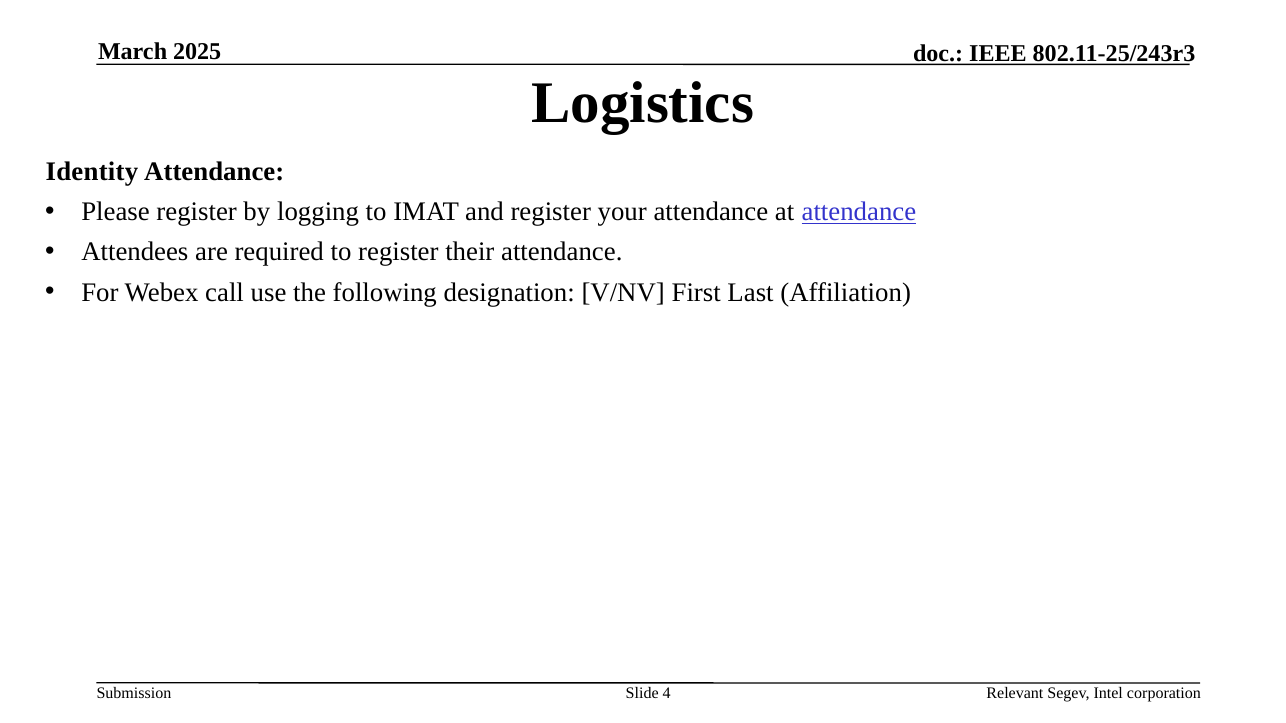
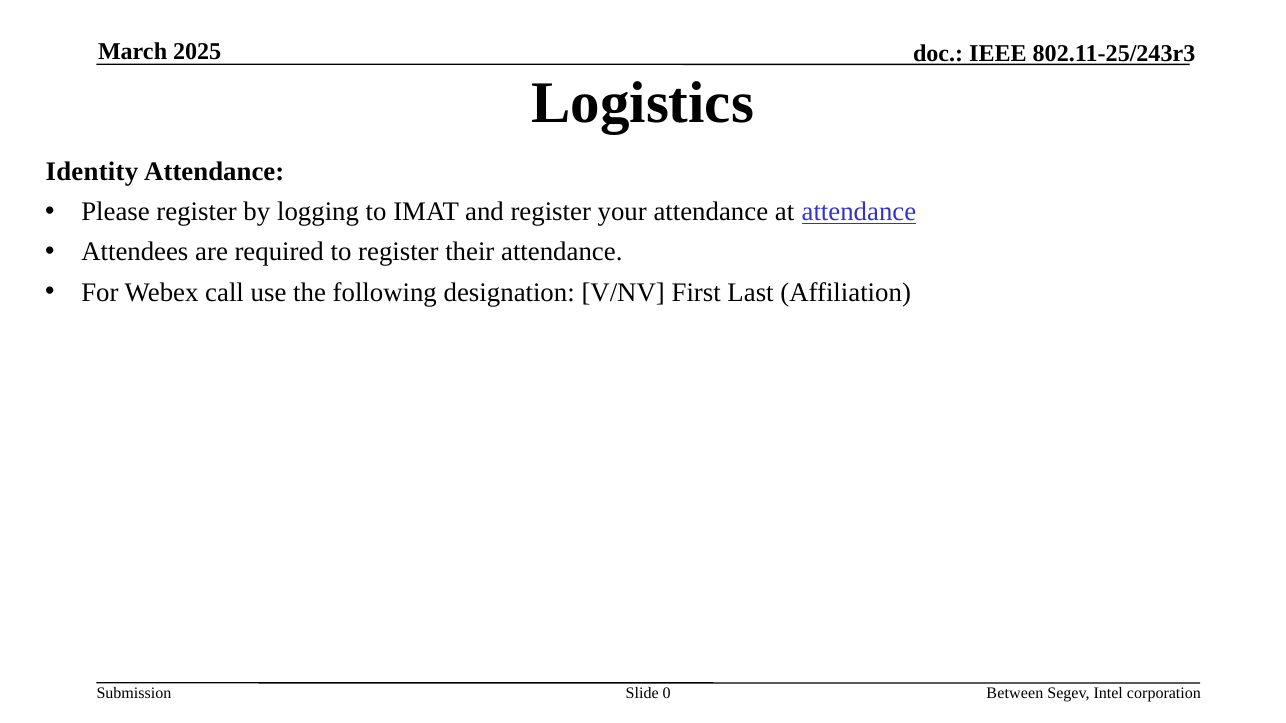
4: 4 -> 0
Relevant: Relevant -> Between
